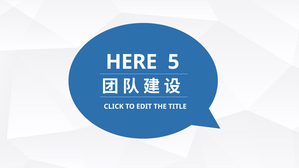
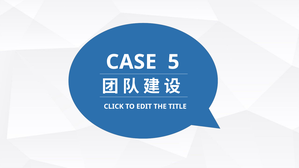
HERE: HERE -> CASE
